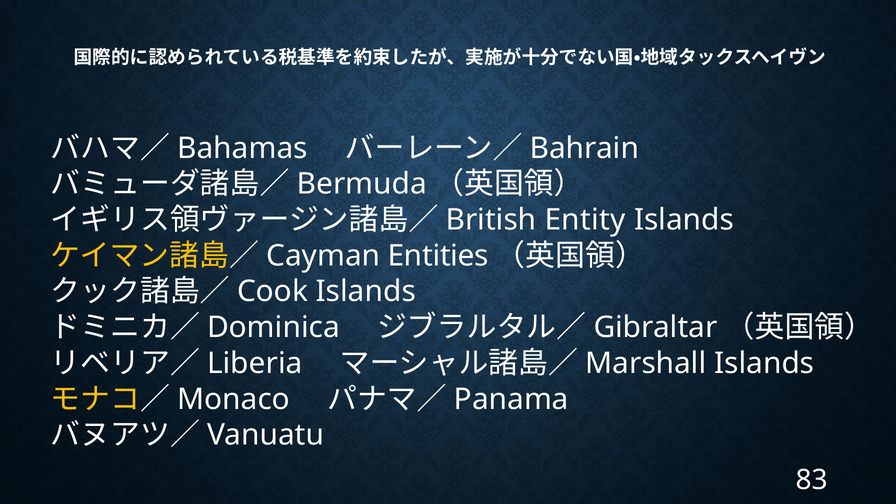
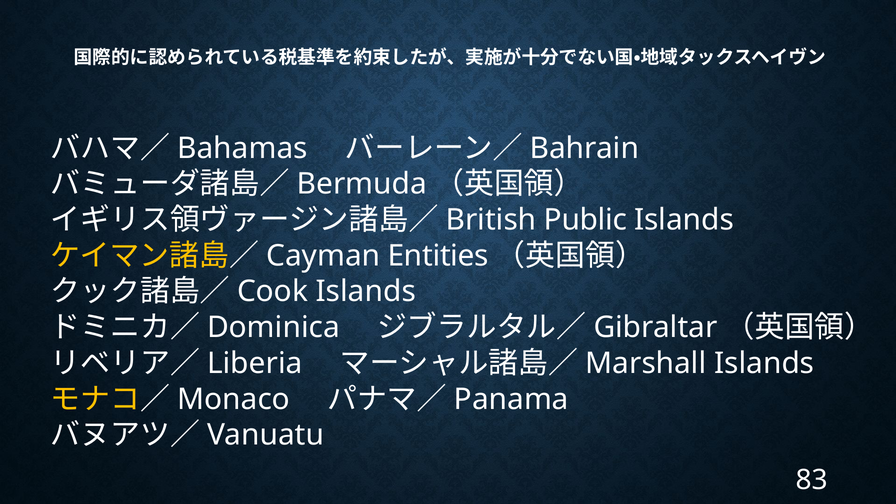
Entity: Entity -> Public
